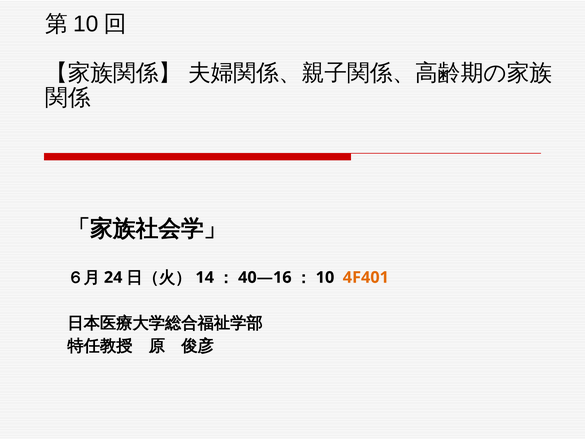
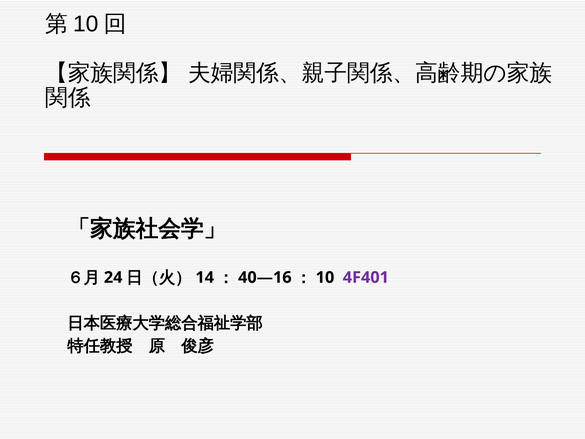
4F401 colour: orange -> purple
